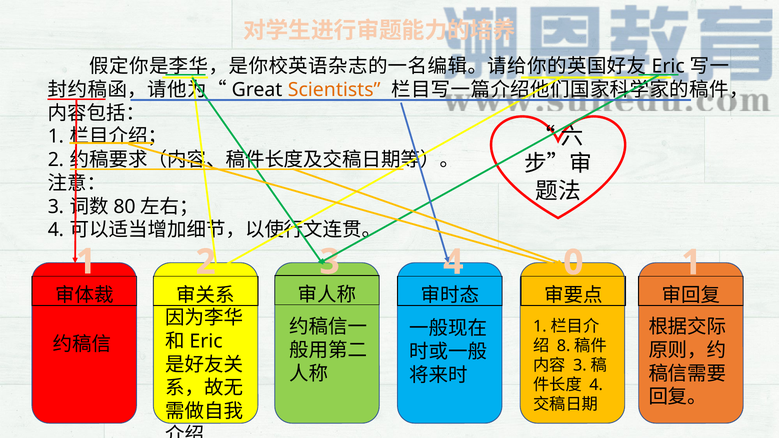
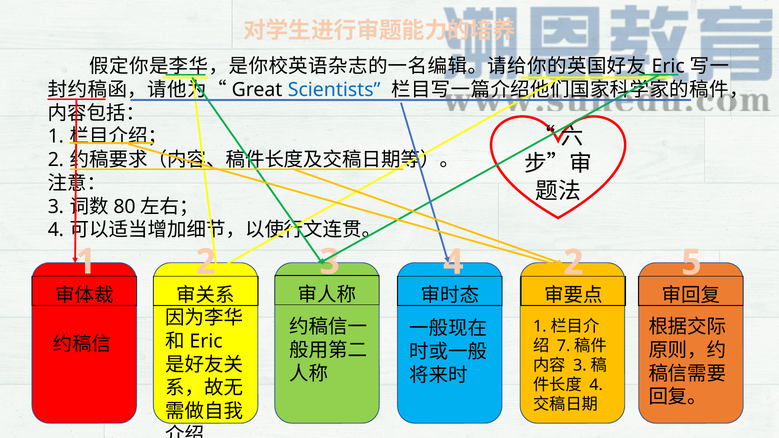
Scientists colour: orange -> blue
3 0: 0 -> 2
2 1: 1 -> 5
8: 8 -> 7
